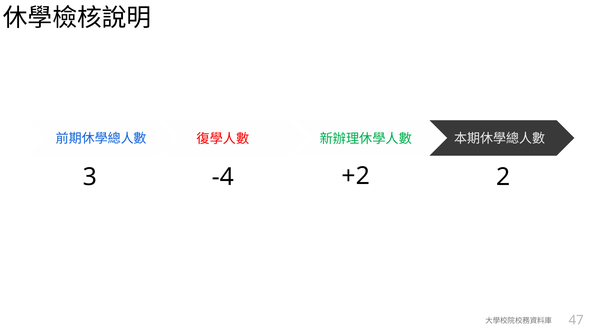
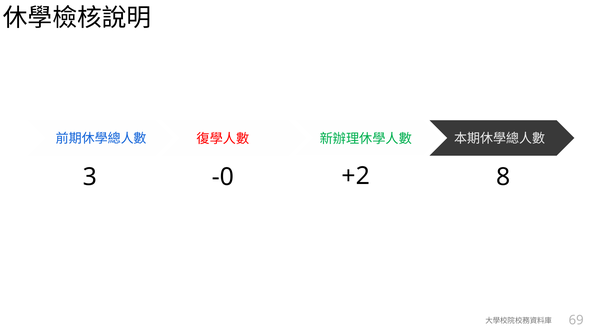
-4: -4 -> -0
2: 2 -> 8
47: 47 -> 69
